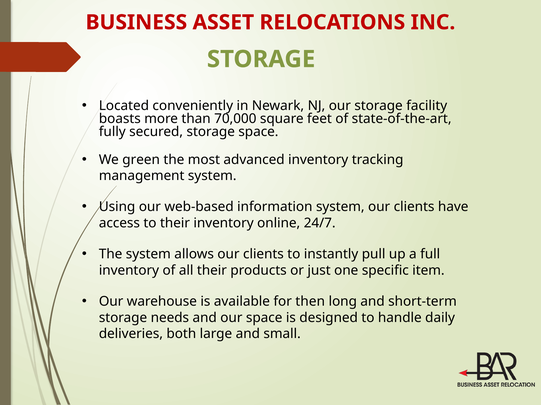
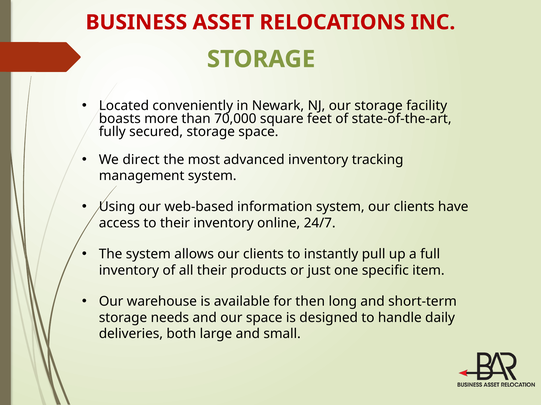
green: green -> direct
